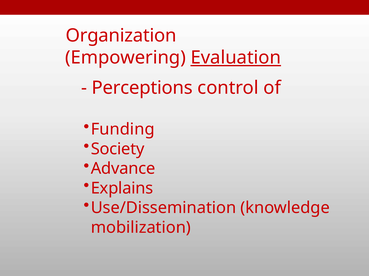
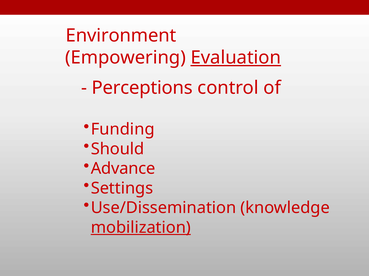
Organization: Organization -> Environment
Society: Society -> Should
Explains: Explains -> Settings
mobilization underline: none -> present
